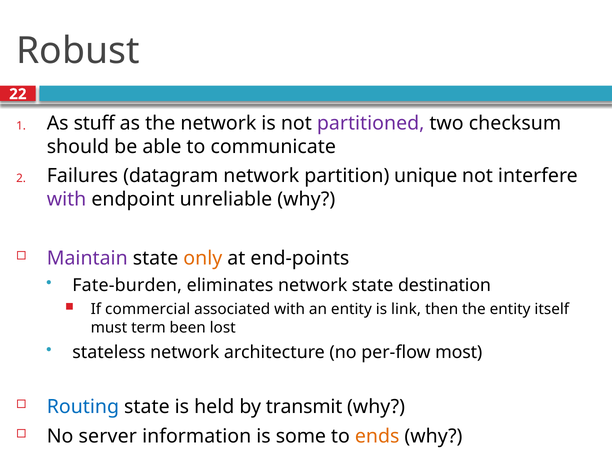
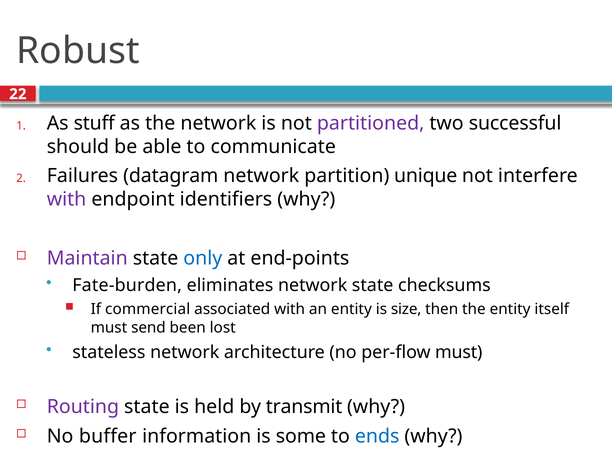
checksum: checksum -> successful
unreliable: unreliable -> identifiers
only colour: orange -> blue
destination: destination -> checksums
link: link -> size
term: term -> send
per-flow most: most -> must
Routing colour: blue -> purple
server: server -> buffer
ends colour: orange -> blue
